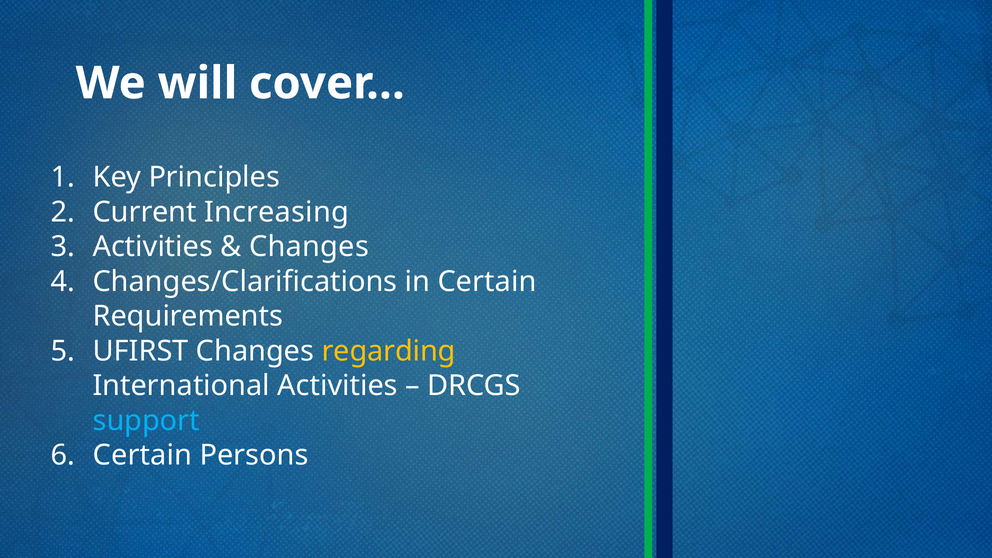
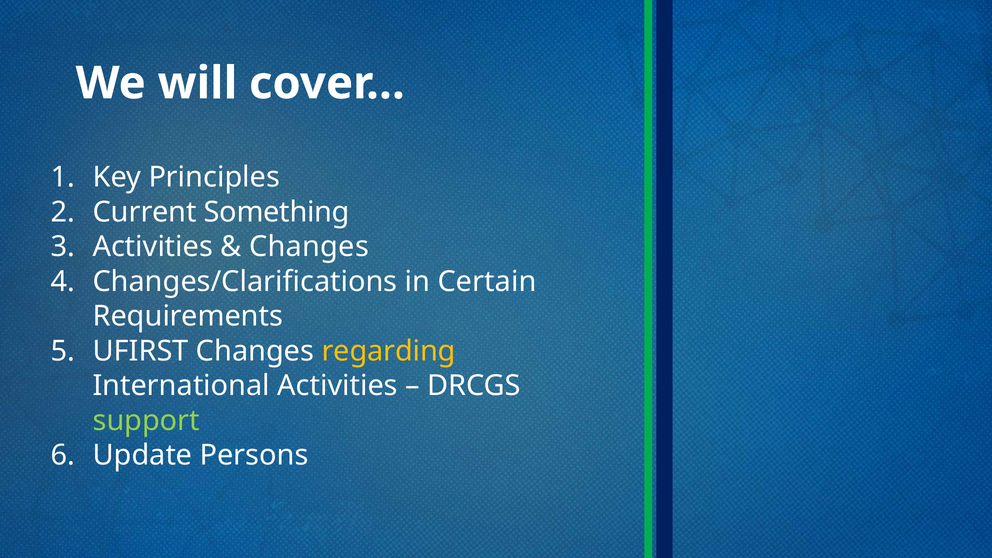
Increasing: Increasing -> Something
support colour: light blue -> light green
Certain at (142, 455): Certain -> Update
